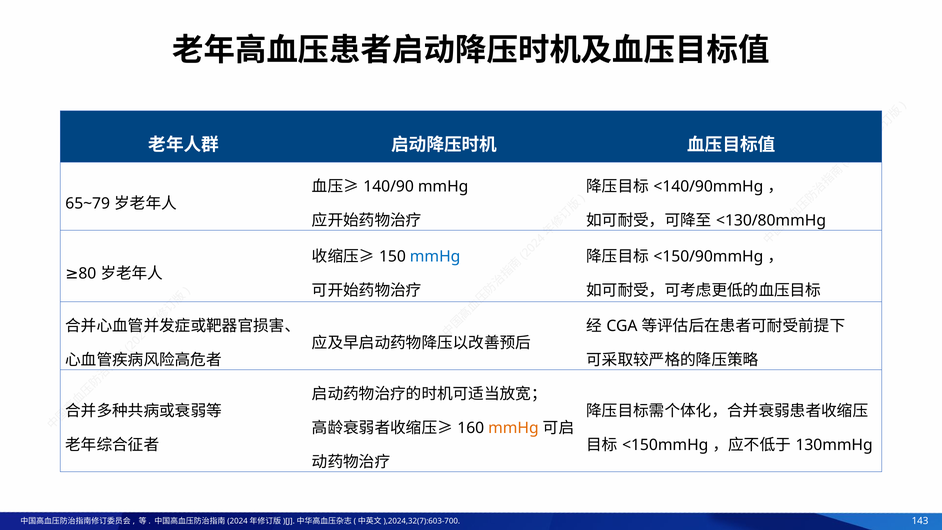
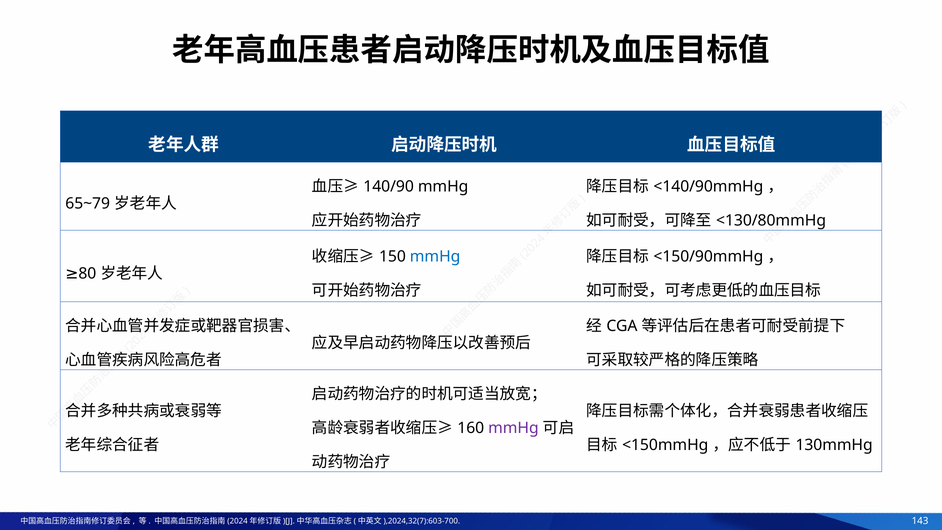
mmHg at (513, 428) colour: orange -> purple
